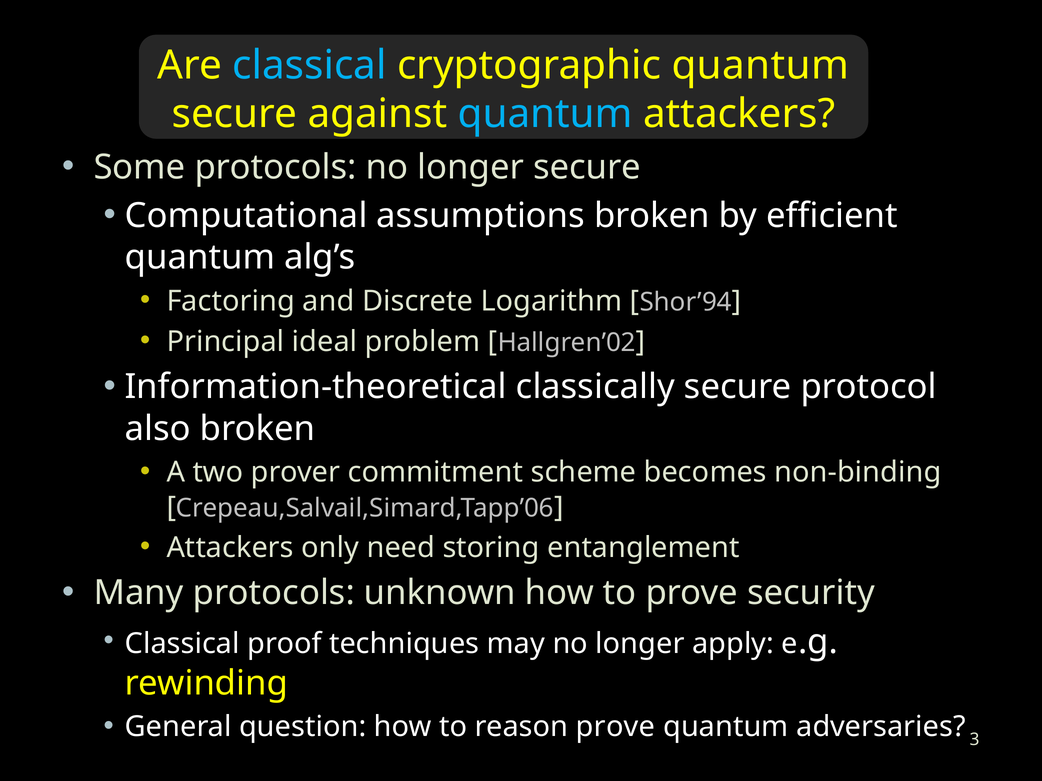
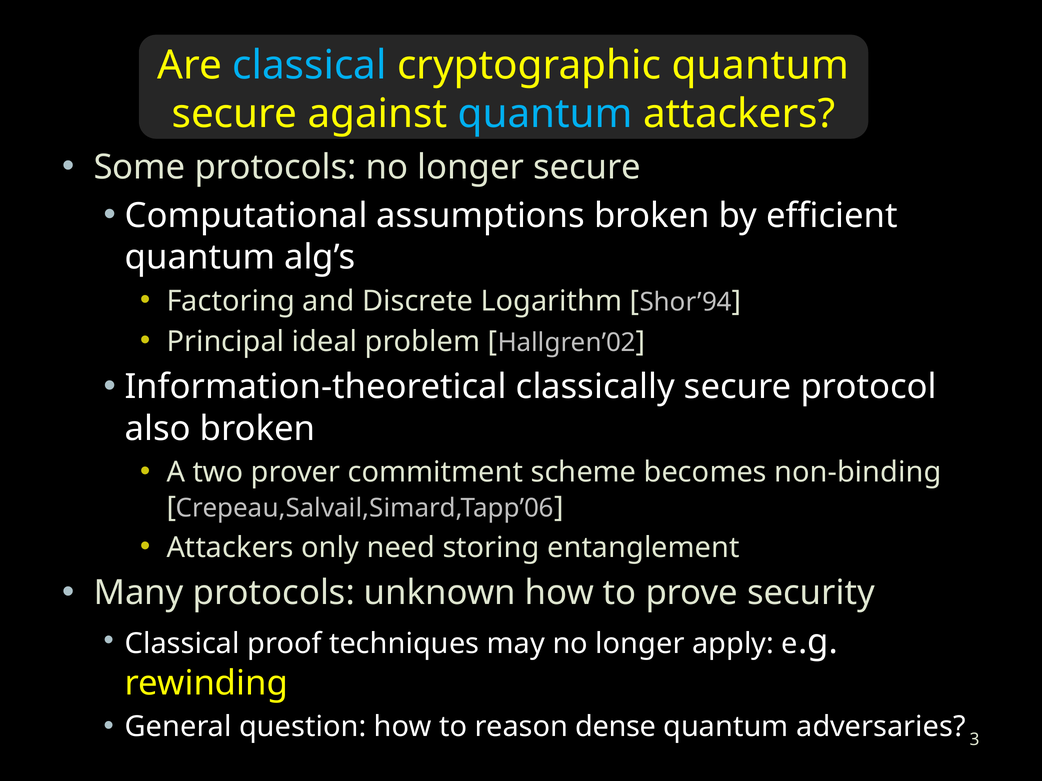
reason prove: prove -> dense
